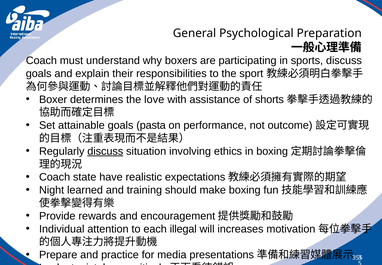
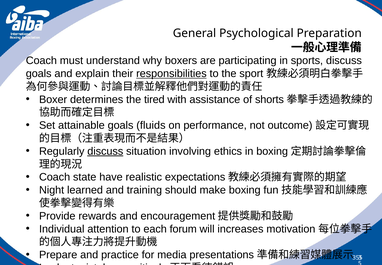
responsibilities underline: none -> present
love: love -> tired
pasta: pasta -> fluids
illegal: illegal -> forum
